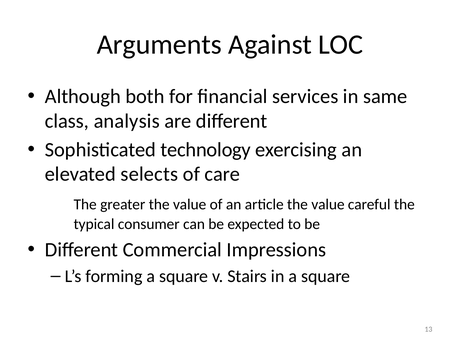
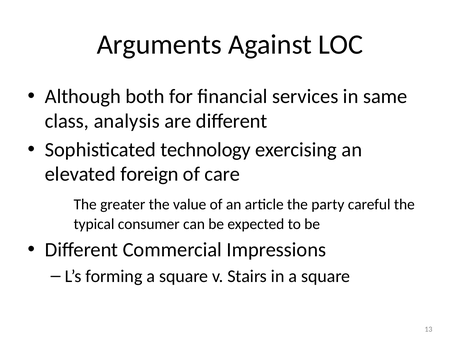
selects: selects -> foreign
article the value: value -> party
